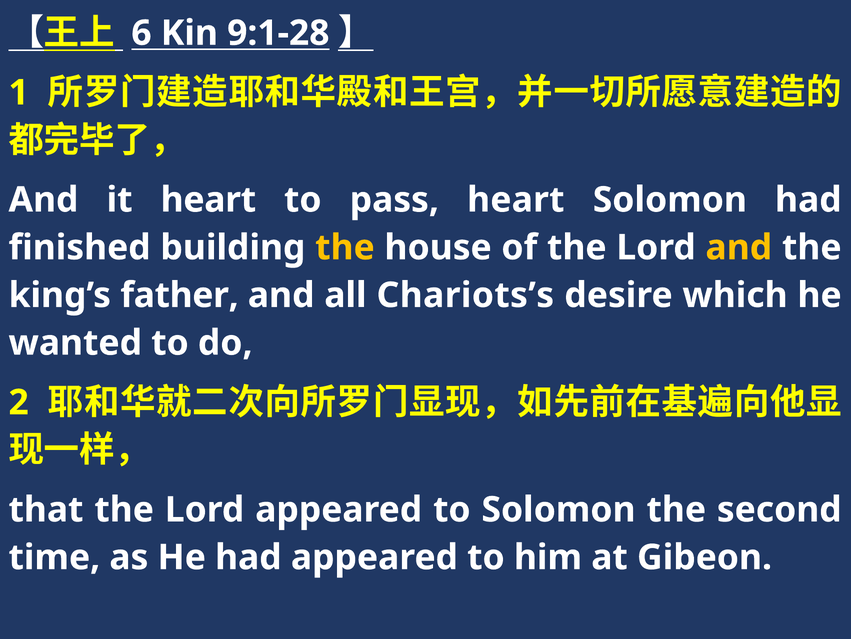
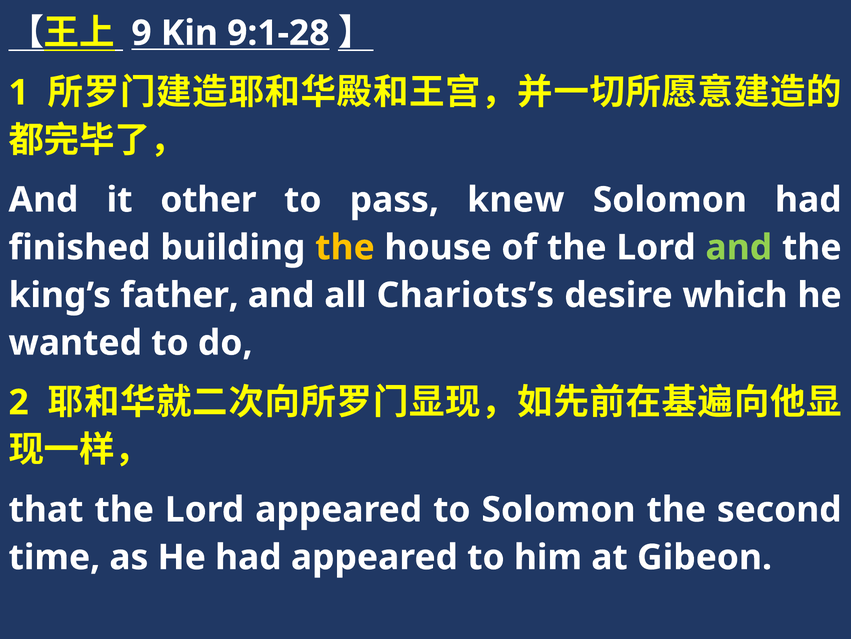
6: 6 -> 9
it heart: heart -> other
pass heart: heart -> knew
and at (739, 247) colour: yellow -> light green
